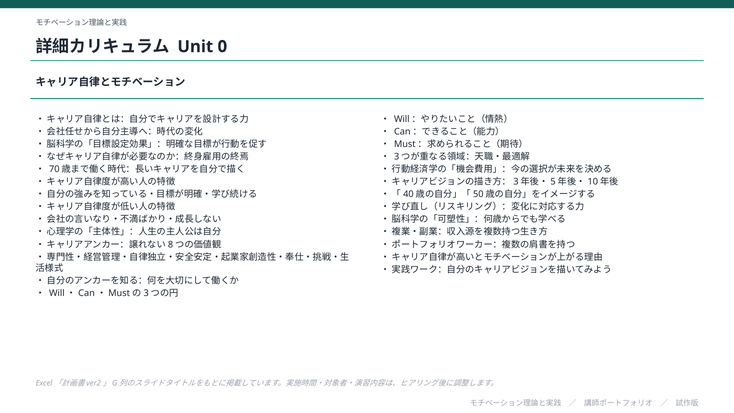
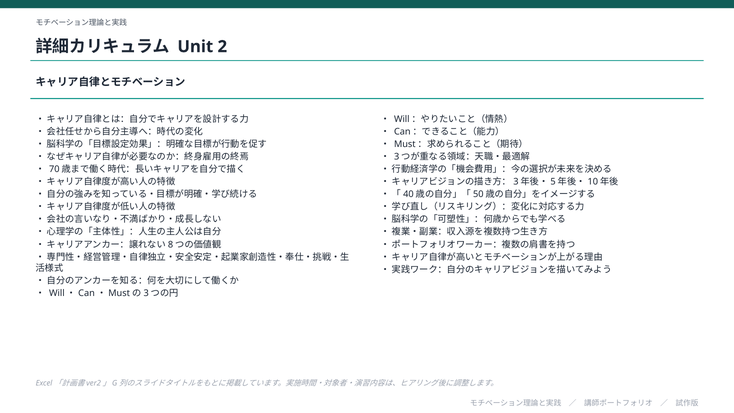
0: 0 -> 2
